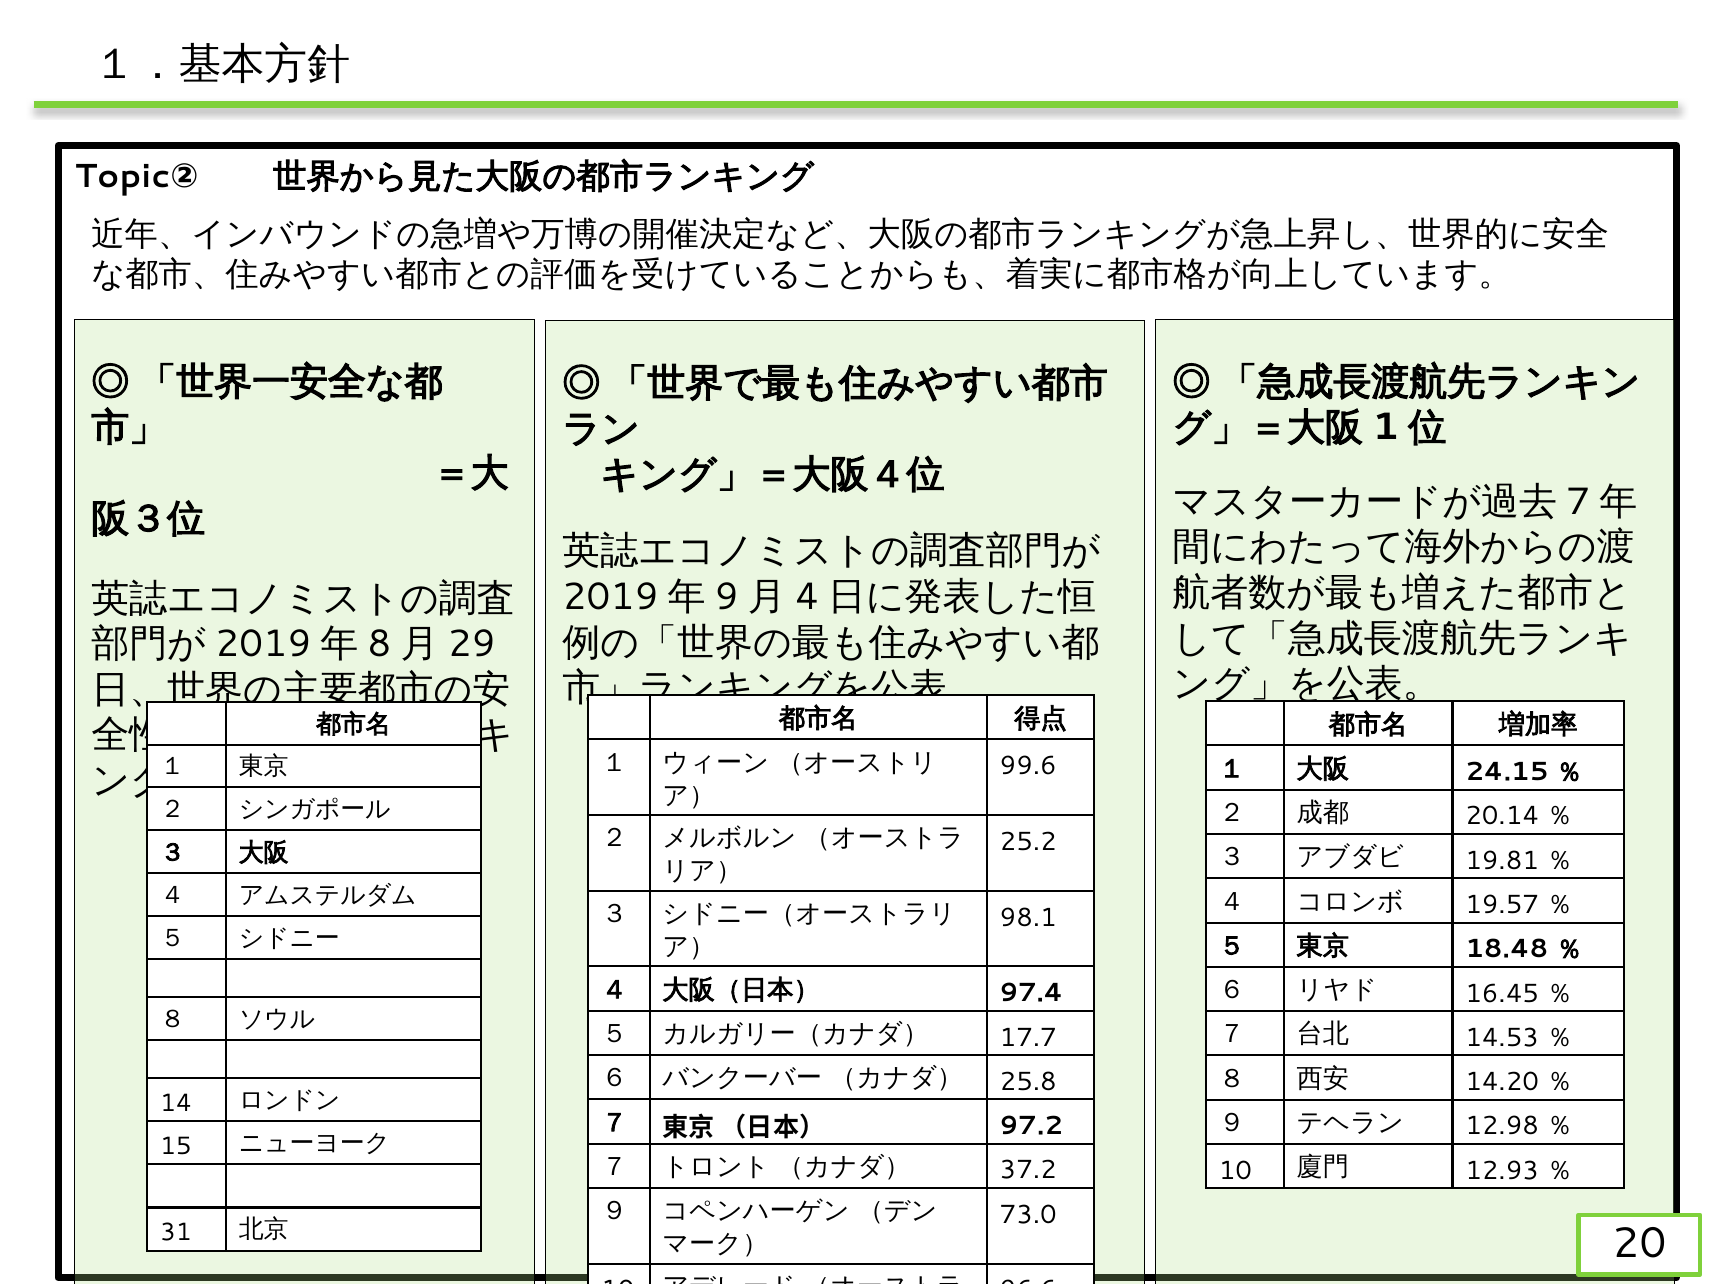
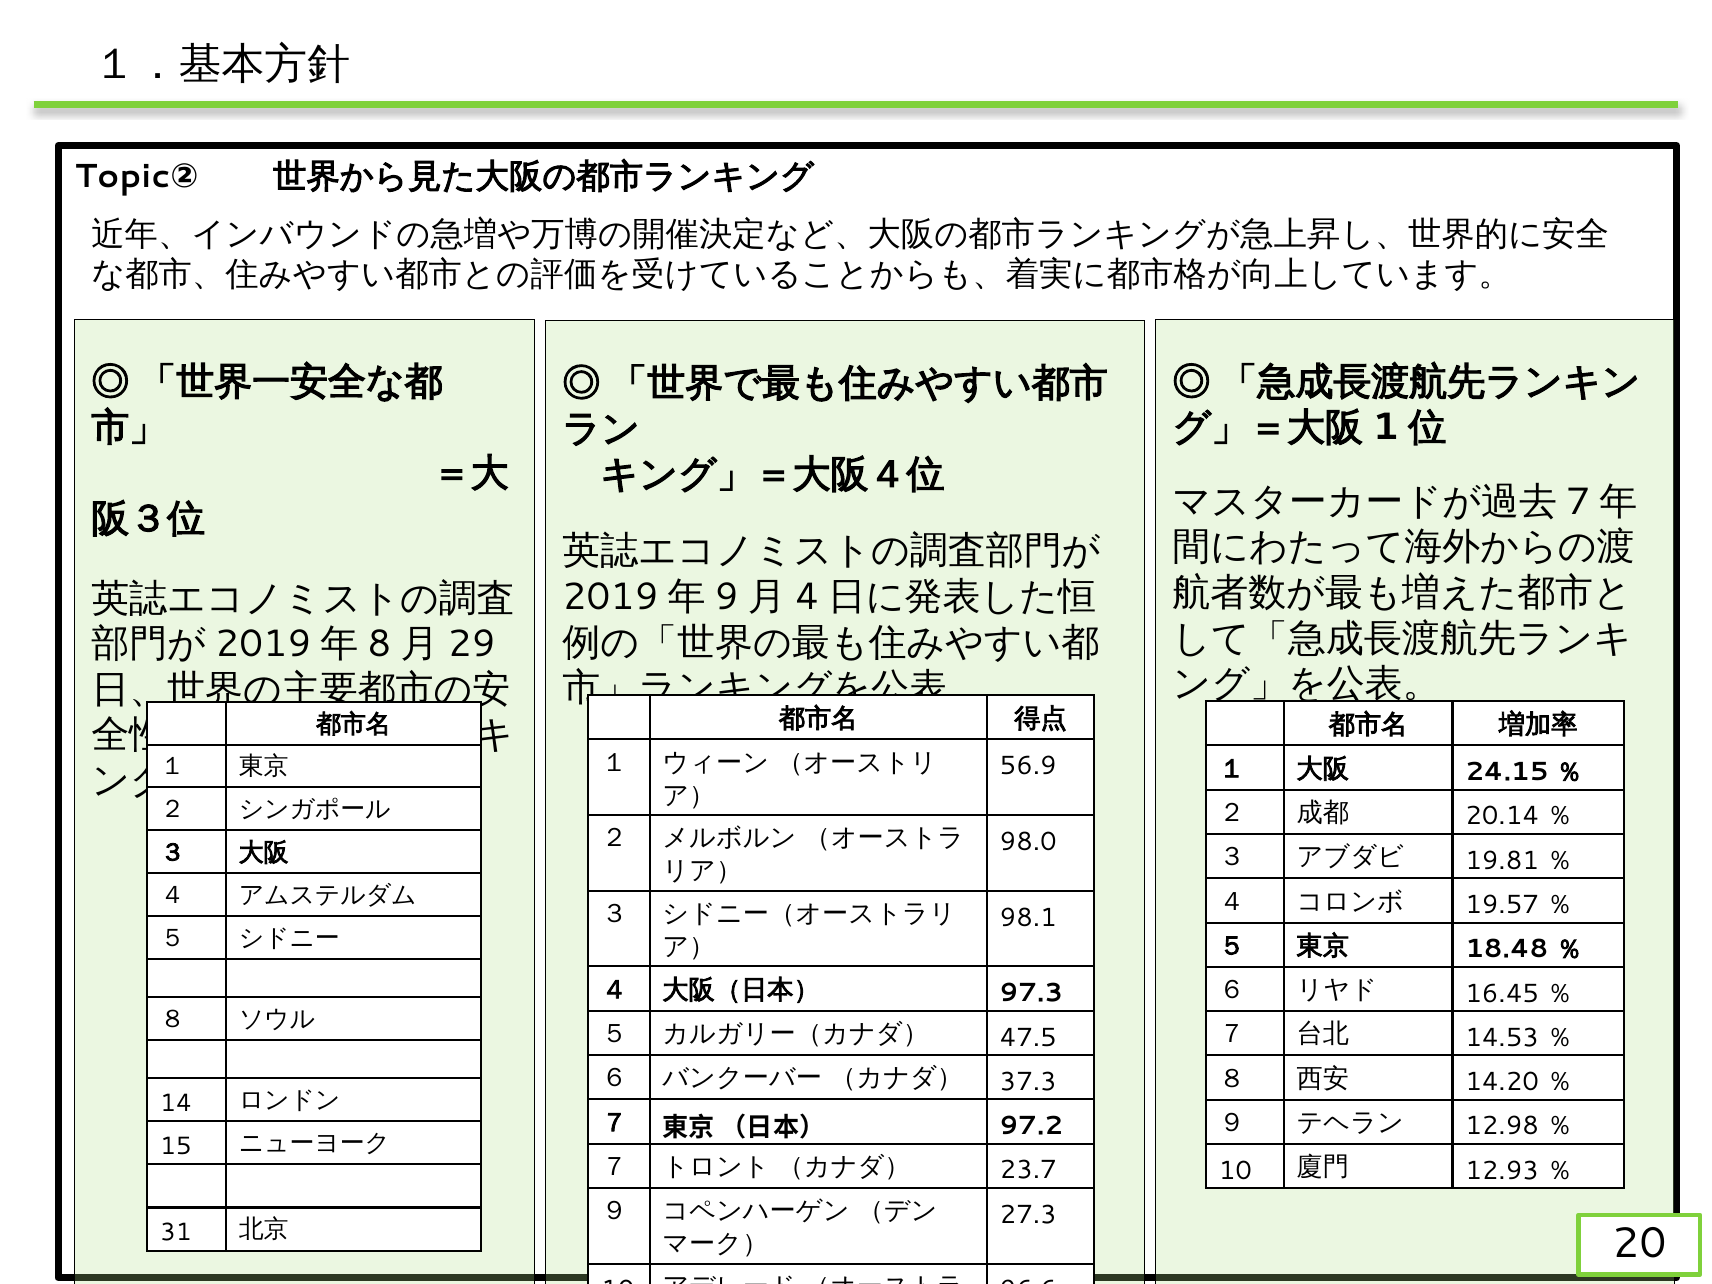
99.6: 99.6 -> 56.9
25.2: 25.2 -> 98.0
97.4: 97.4 -> 97.3
17.7: 17.7 -> 47.5
25.8: 25.8 -> 37.3
37.2: 37.2 -> 23.7
73.0: 73.0 -> 27.3
